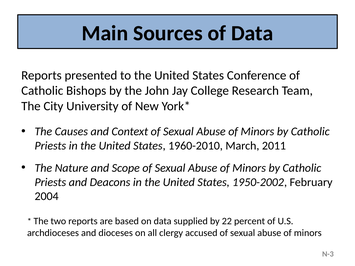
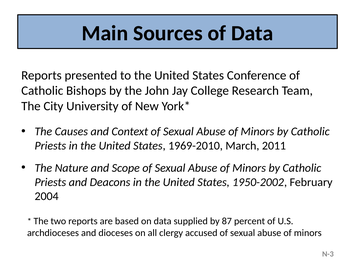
1960-2010: 1960-2010 -> 1969-2010
22: 22 -> 87
